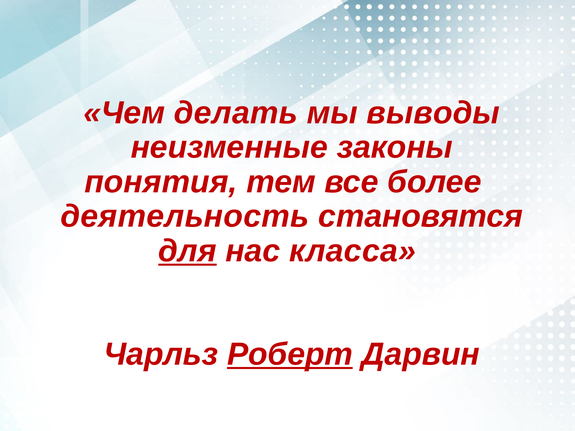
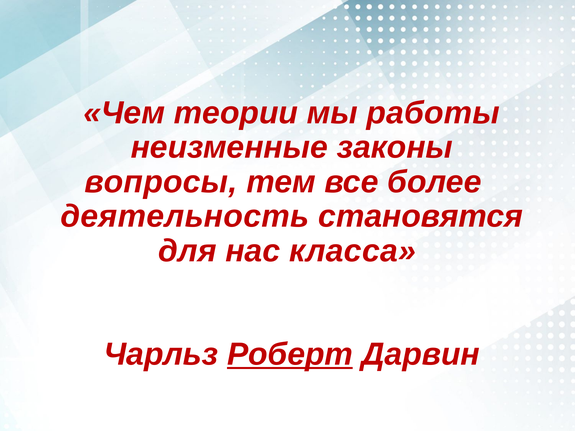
делать: делать -> теории
выводы: выводы -> работы
понятия: понятия -> вопросы
для underline: present -> none
